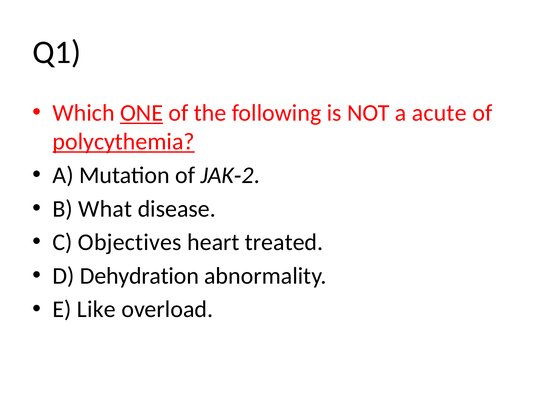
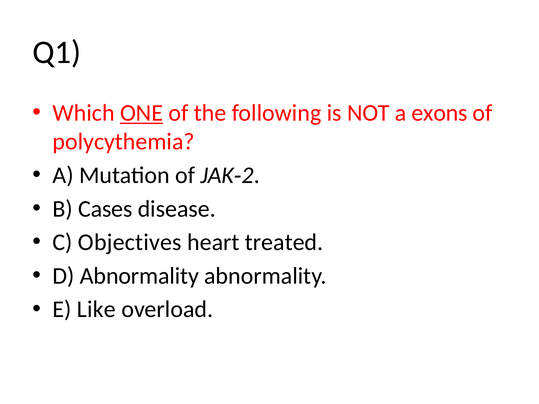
acute: acute -> exons
polycythemia underline: present -> none
What: What -> Cases
D Dehydration: Dehydration -> Abnormality
